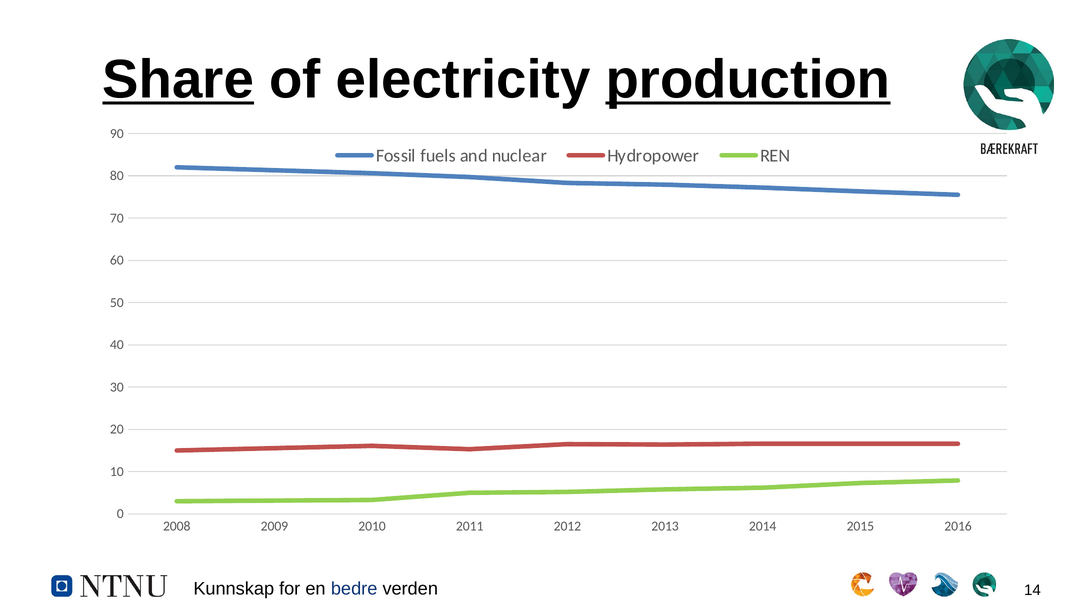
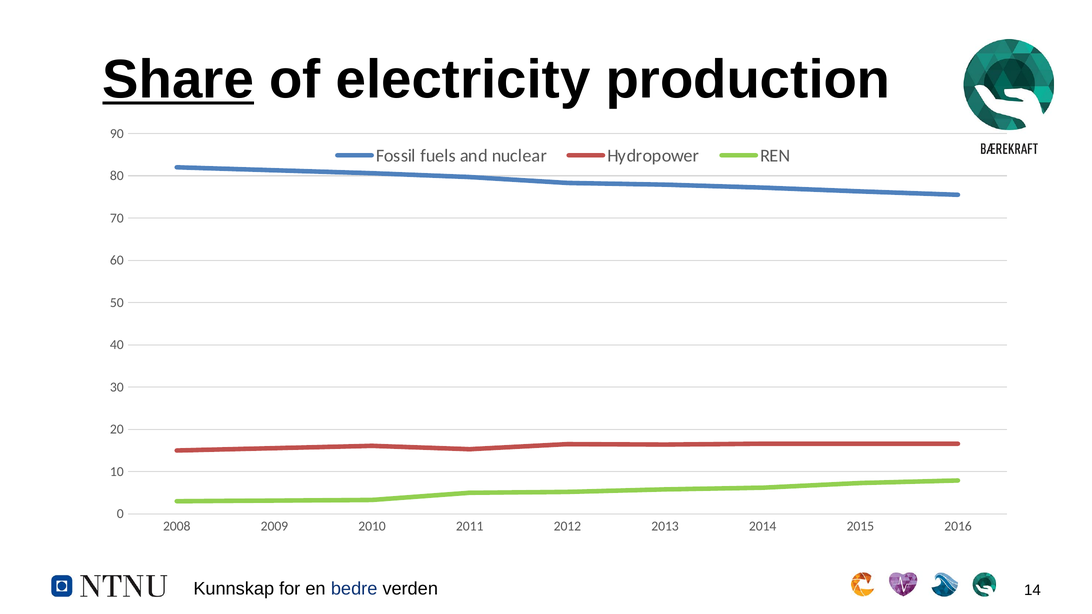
production underline: present -> none
